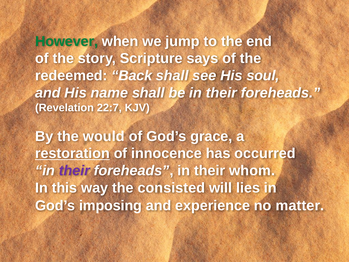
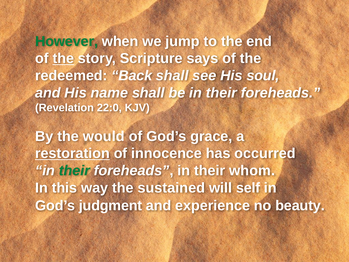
the at (63, 58) underline: none -> present
22:7: 22:7 -> 22:0
their at (74, 171) colour: purple -> green
consisted: consisted -> sustained
lies: lies -> self
imposing: imposing -> judgment
matter: matter -> beauty
